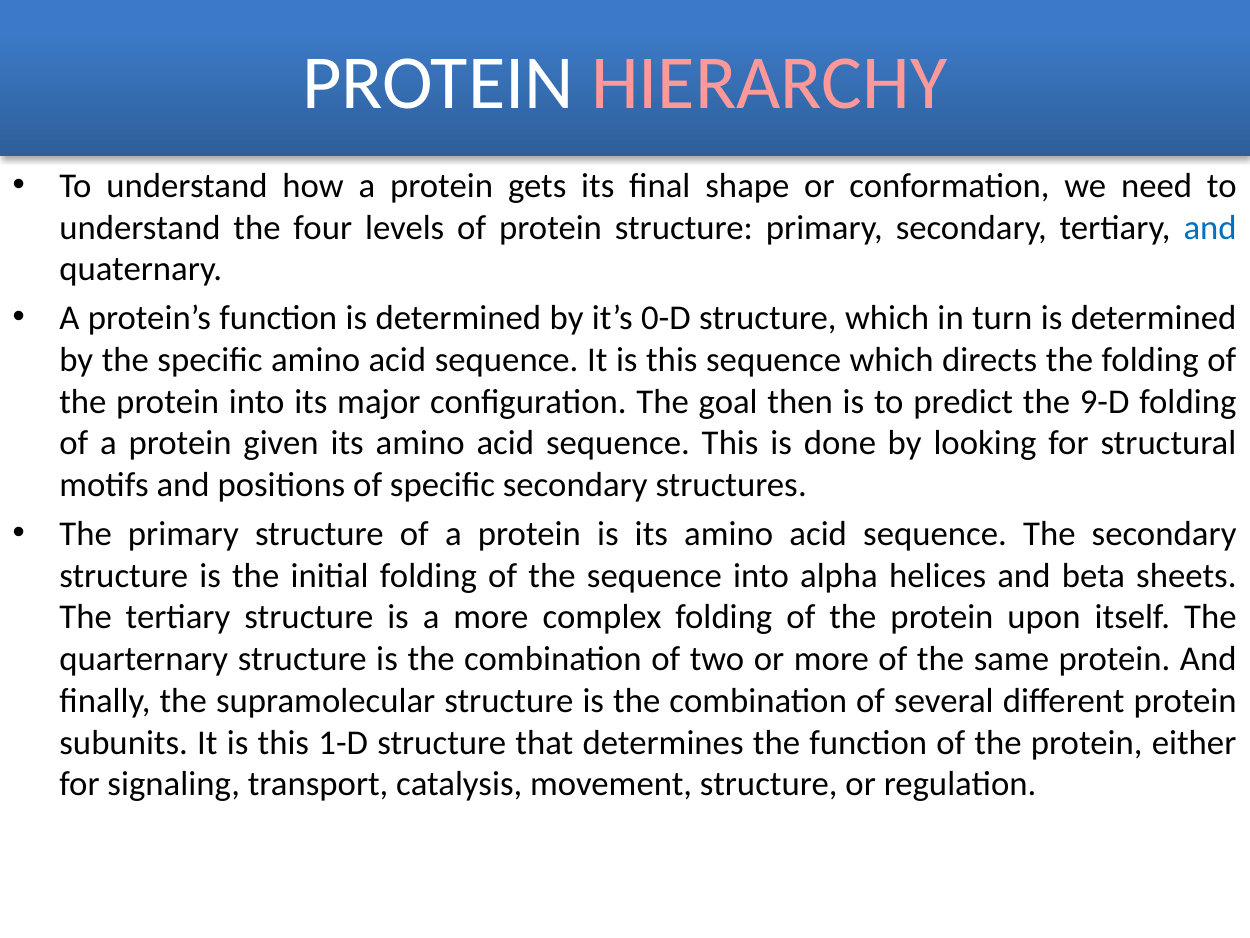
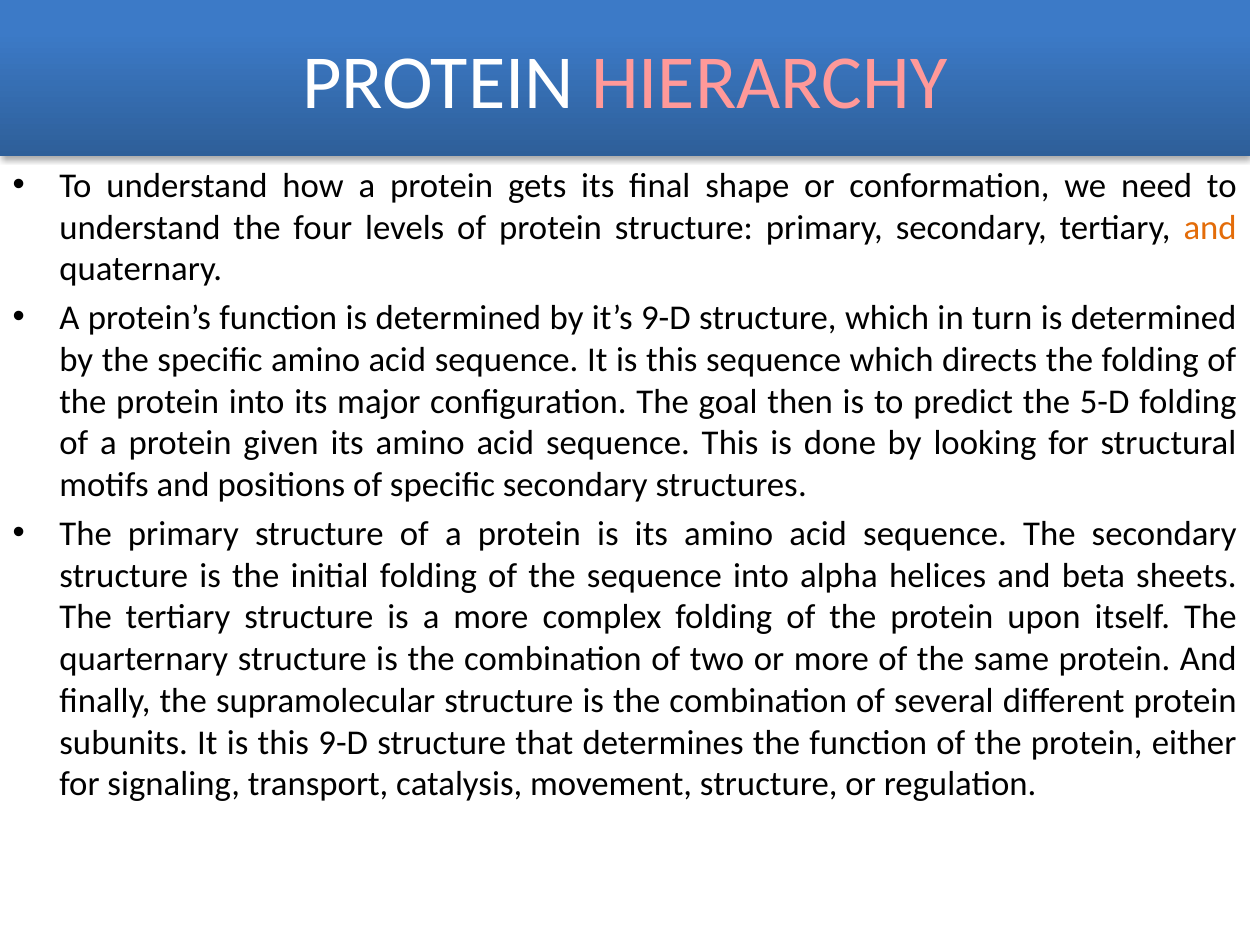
and at (1210, 228) colour: blue -> orange
it’s 0-D: 0-D -> 9-D
9-D: 9-D -> 5-D
this 1-D: 1-D -> 9-D
